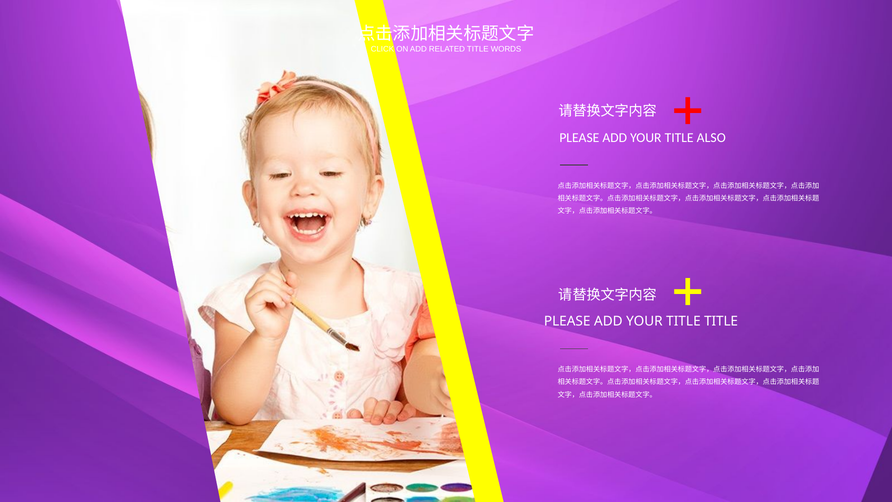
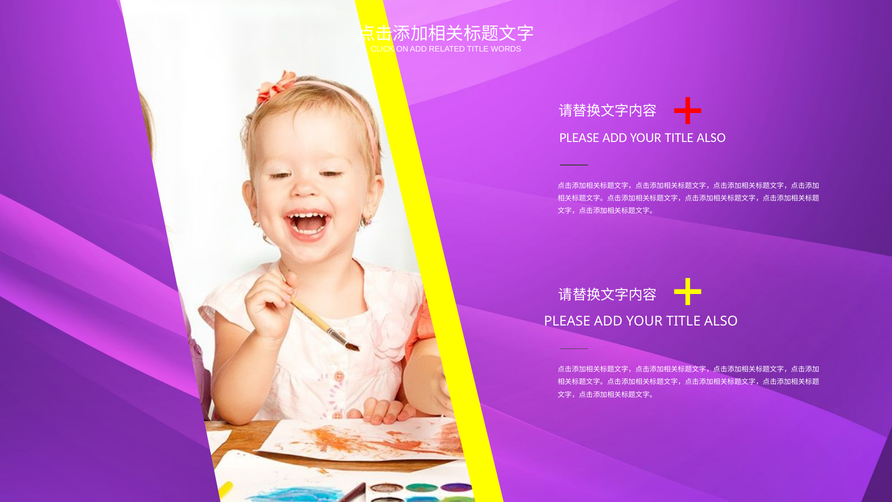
TITLE at (721, 321): TITLE -> ALSO
